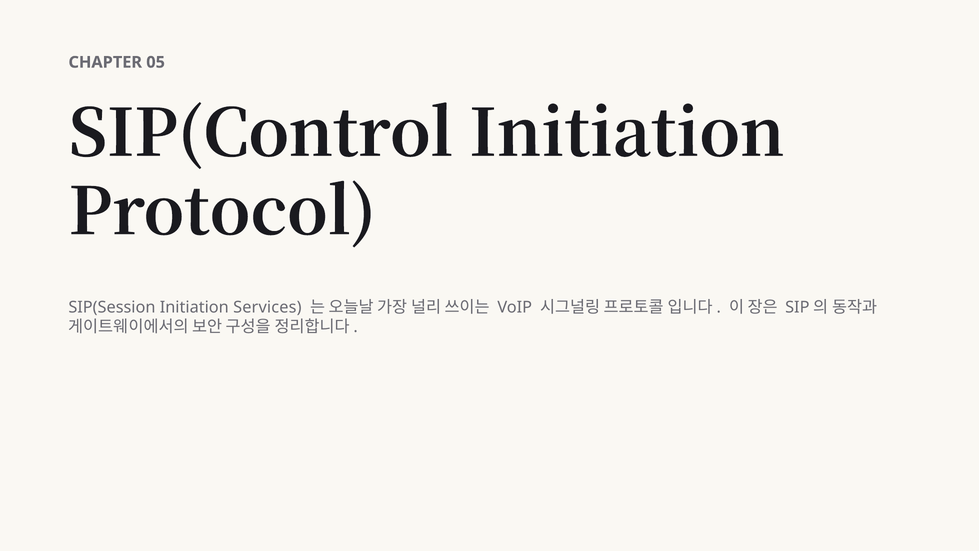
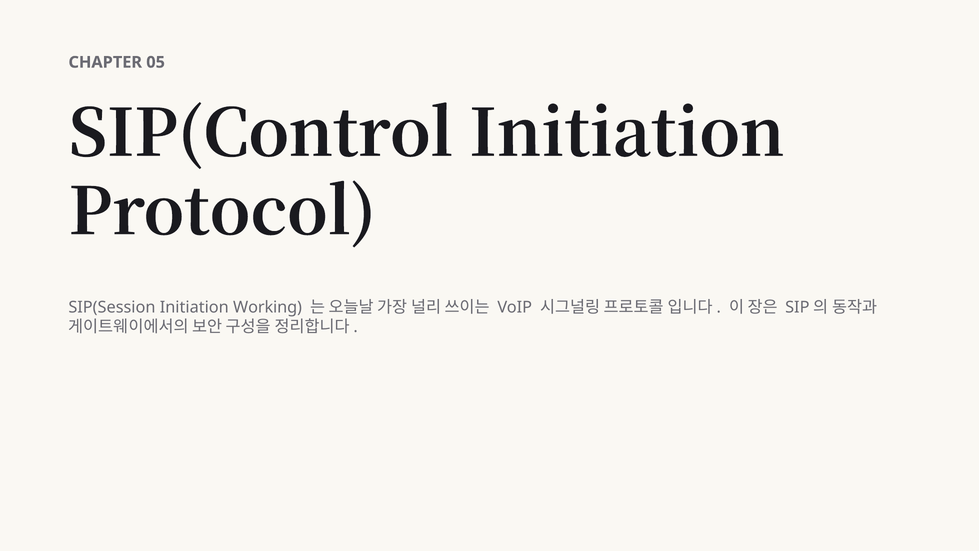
Services: Services -> Working
